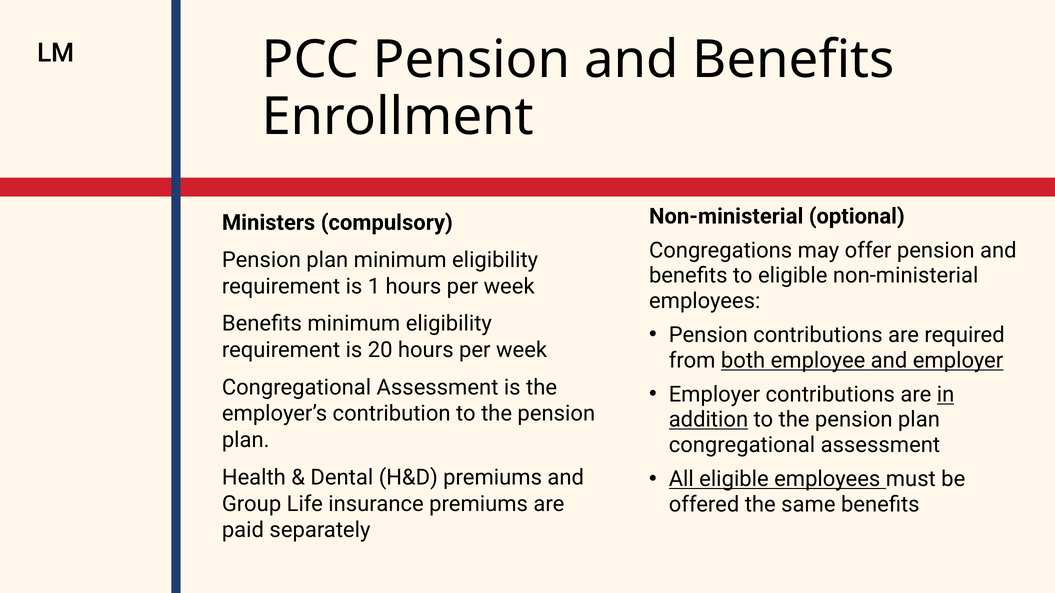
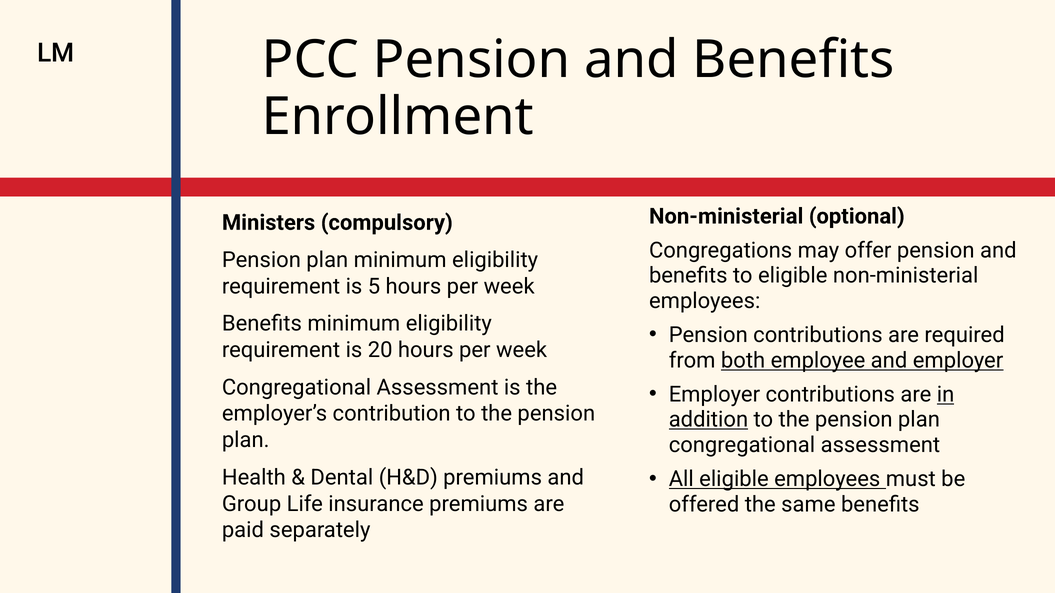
1: 1 -> 5
